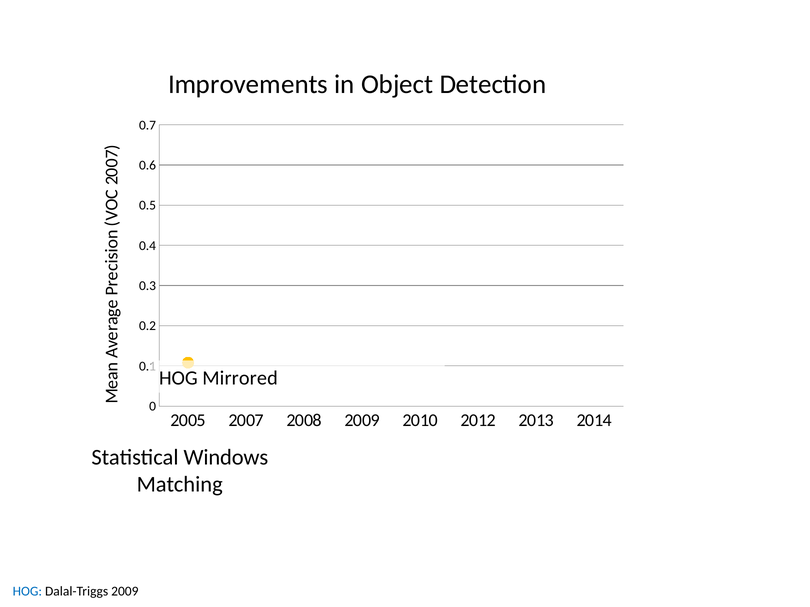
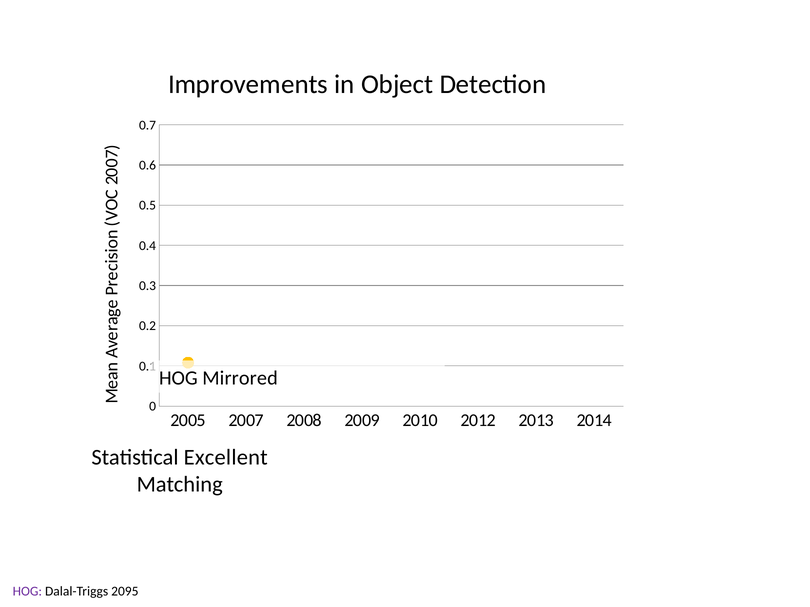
Windows: Windows -> Excellent
HOG at (27, 592) colour: blue -> purple
Dalal-Triggs 2009: 2009 -> 2095
